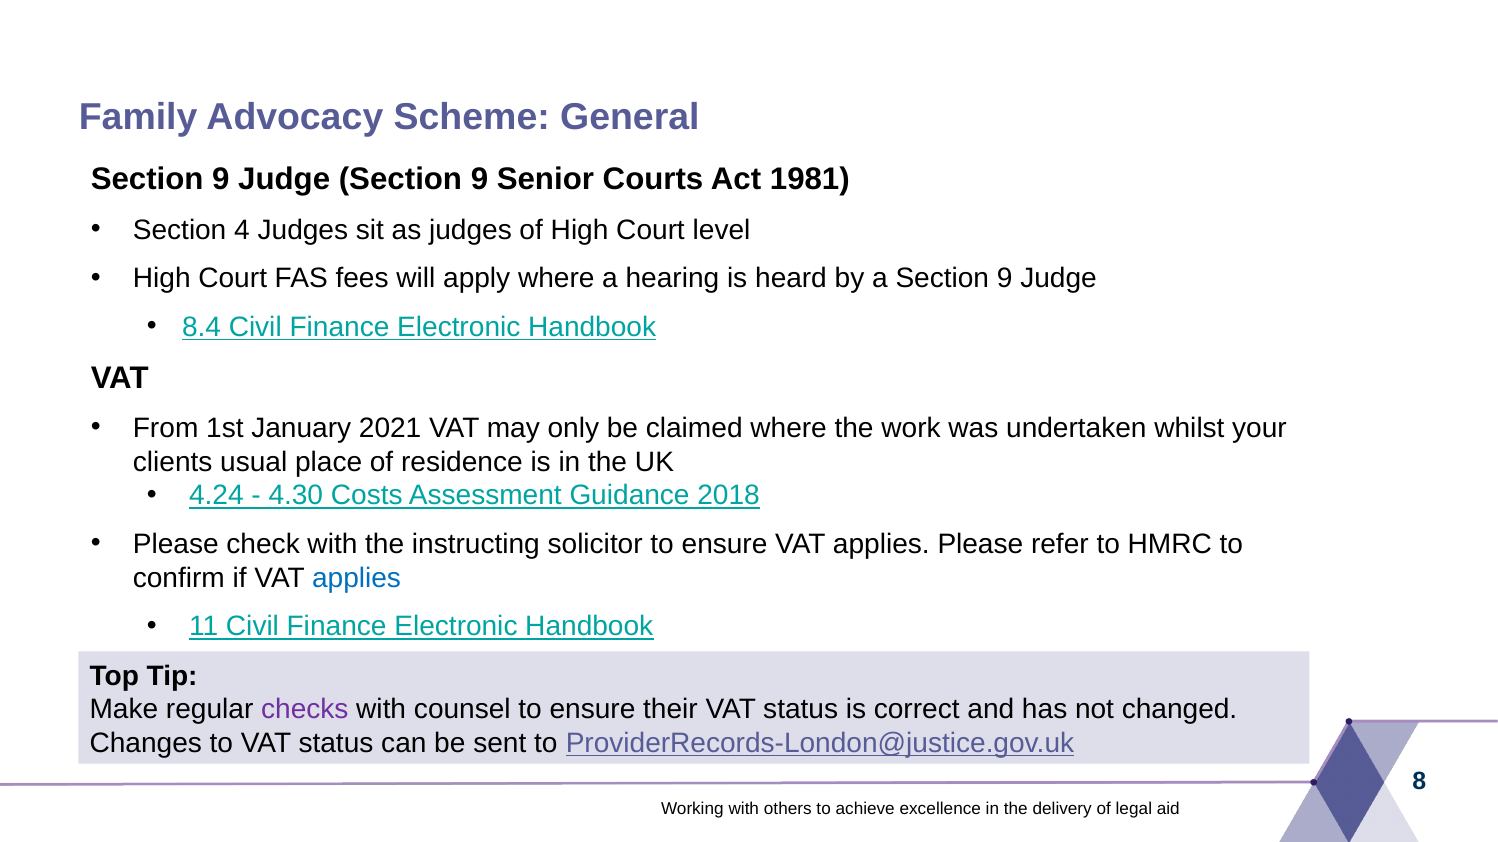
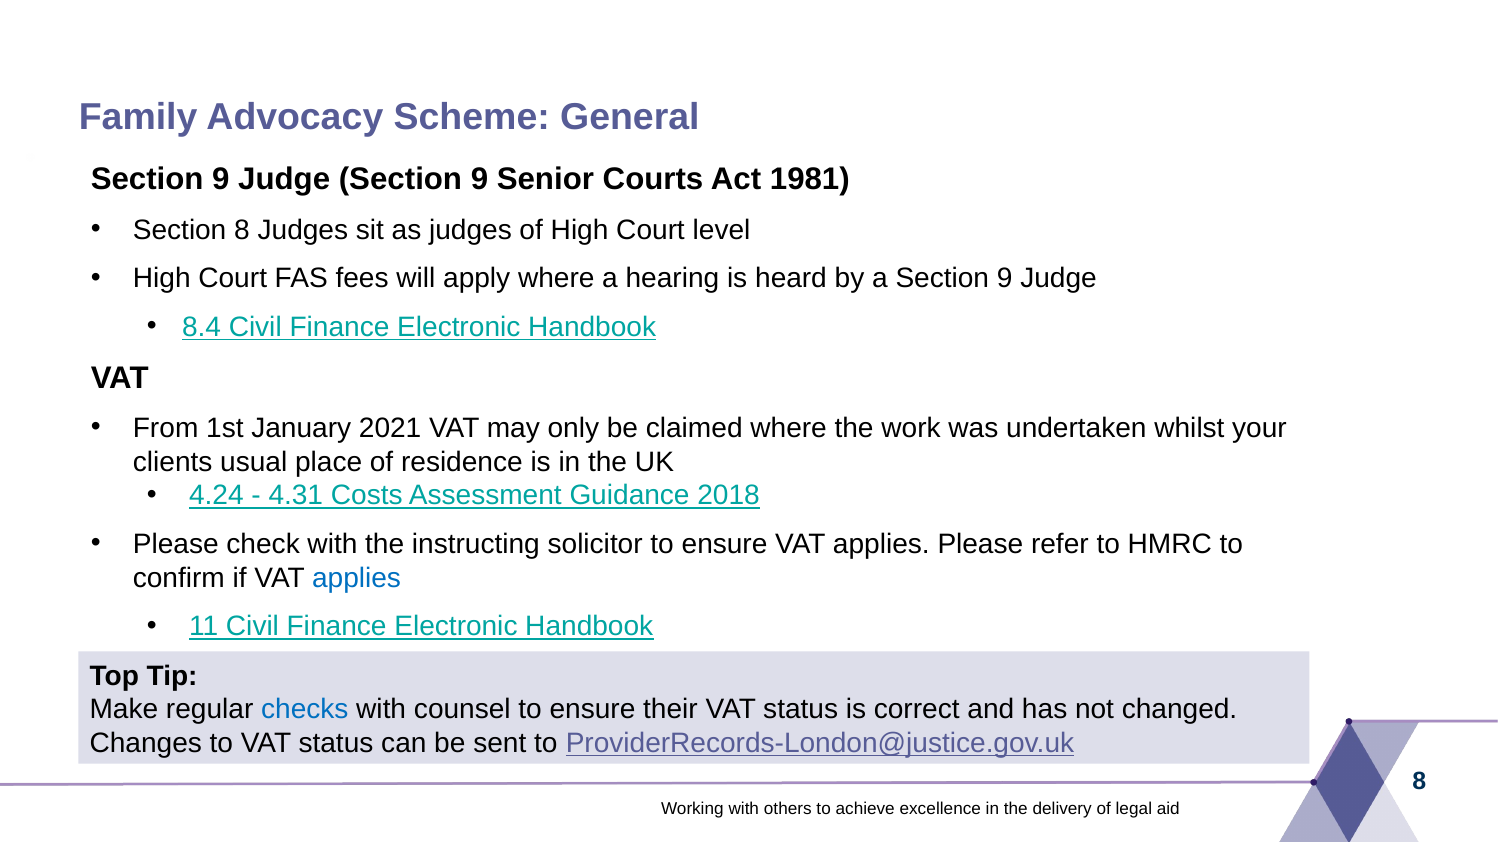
Section 4: 4 -> 8
4.30: 4.30 -> 4.31
checks colour: purple -> blue
